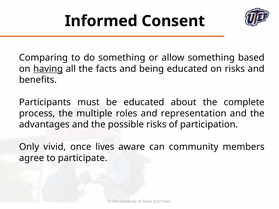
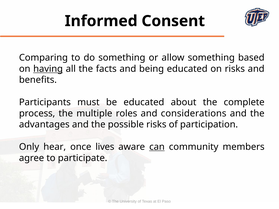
representation: representation -> considerations
vivid: vivid -> hear
can underline: none -> present
